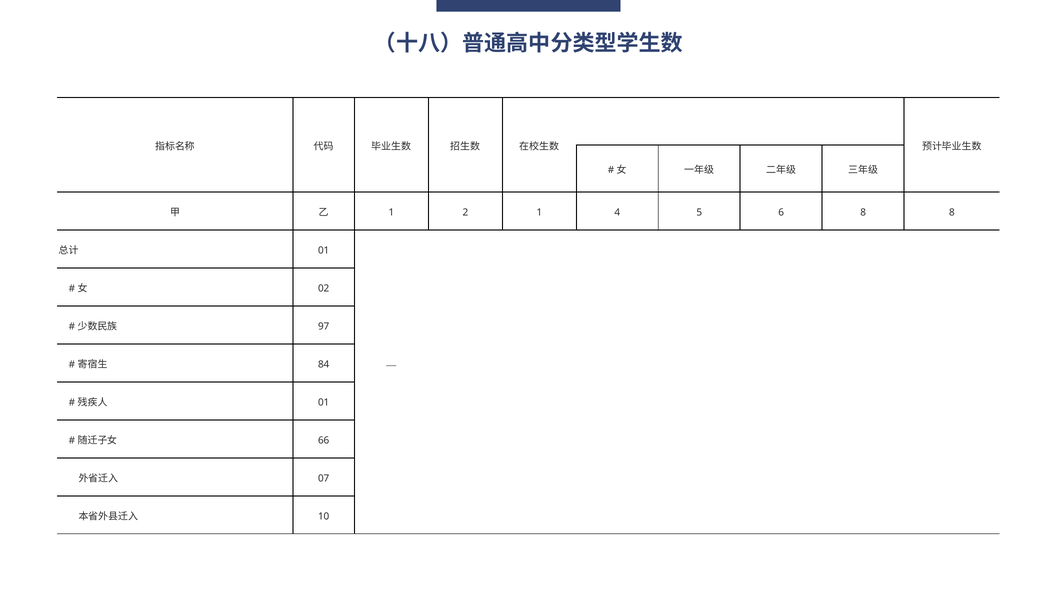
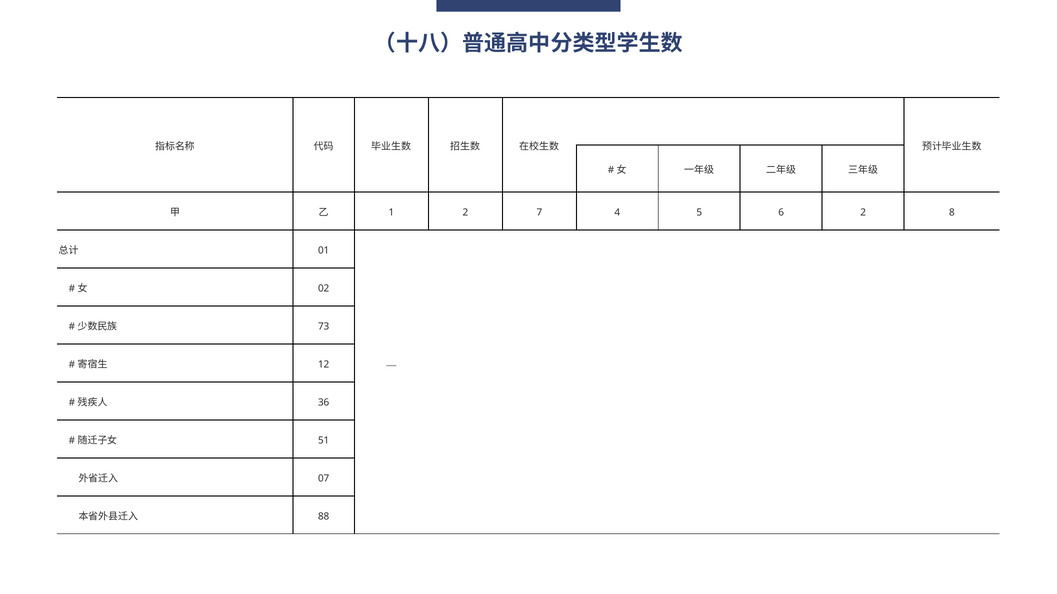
2 1: 1 -> 7
6 8: 8 -> 2
97: 97 -> 73
84: 84 -> 12
01 at (324, 403): 01 -> 36
66: 66 -> 51
10: 10 -> 88
